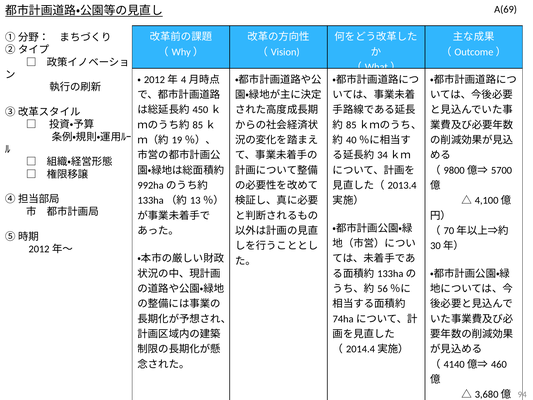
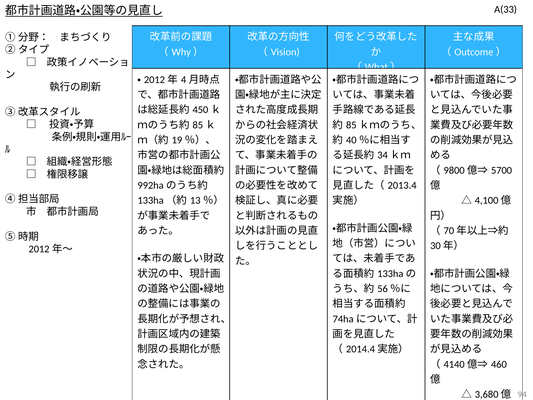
A(69: A(69 -> A(33
